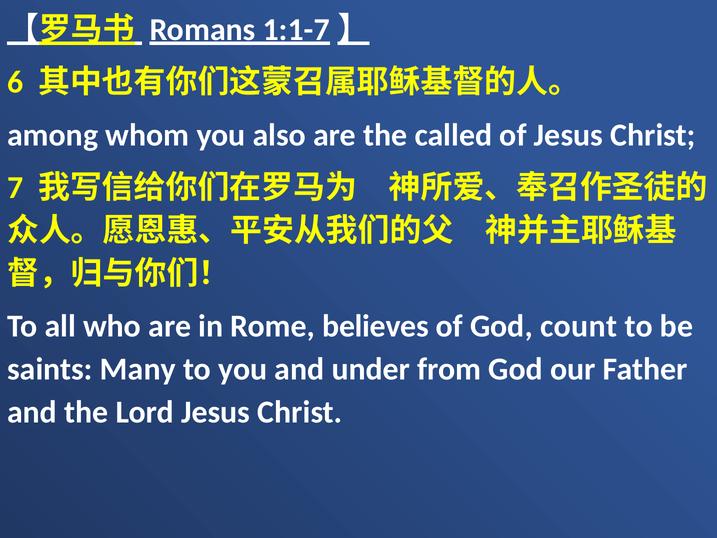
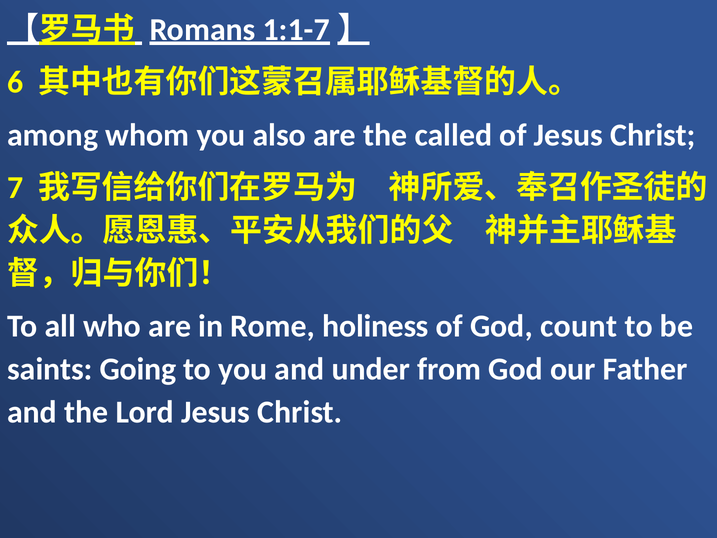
believes: believes -> holiness
Many: Many -> Going
